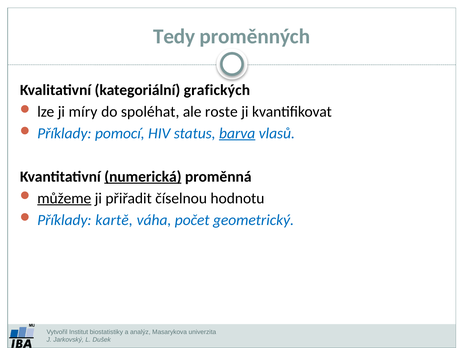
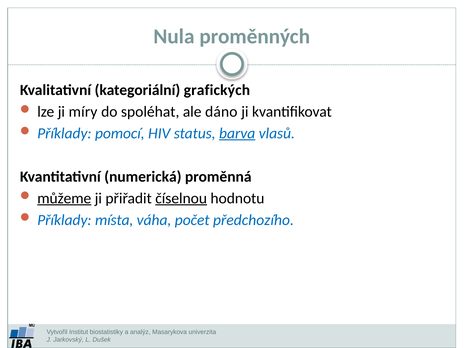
Tedy: Tedy -> Nula
roste: roste -> dáno
numerická underline: present -> none
číselnou underline: none -> present
kartě: kartě -> místa
geometrický: geometrický -> předchozího
